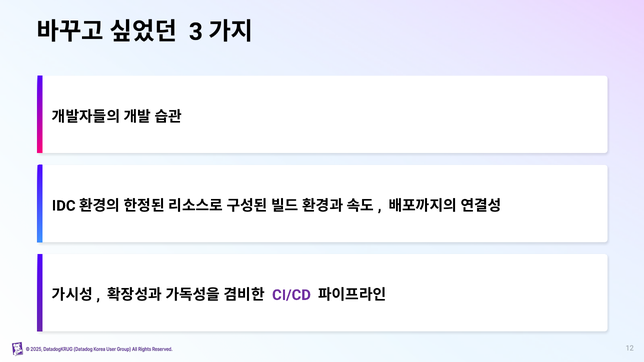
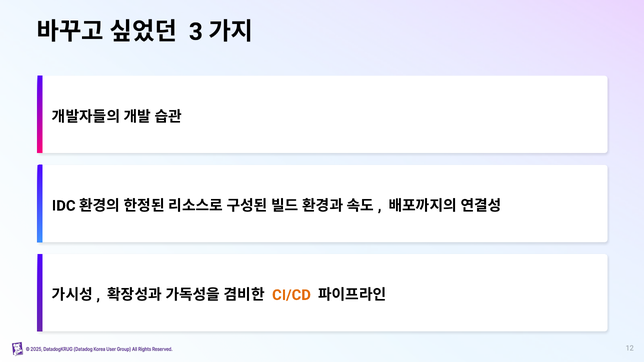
CI/CD colour: purple -> orange
